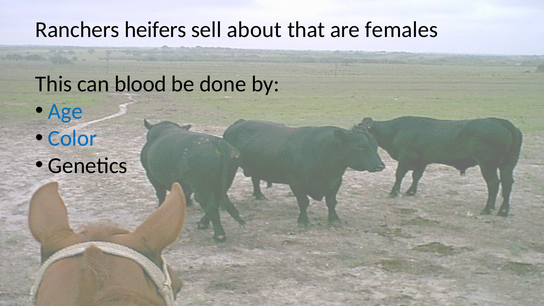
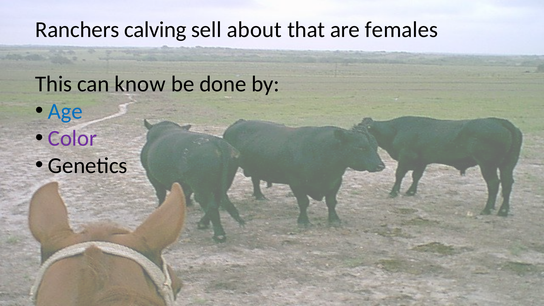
heifers: heifers -> calving
blood: blood -> know
Color colour: blue -> purple
